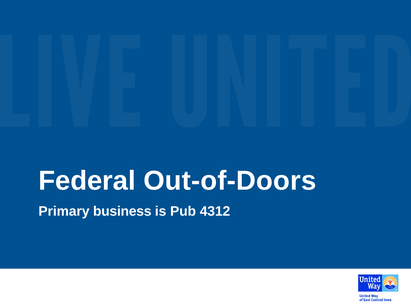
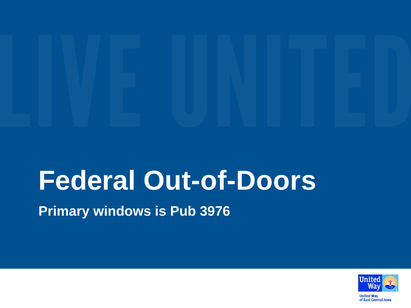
business: business -> windows
4312: 4312 -> 3976
